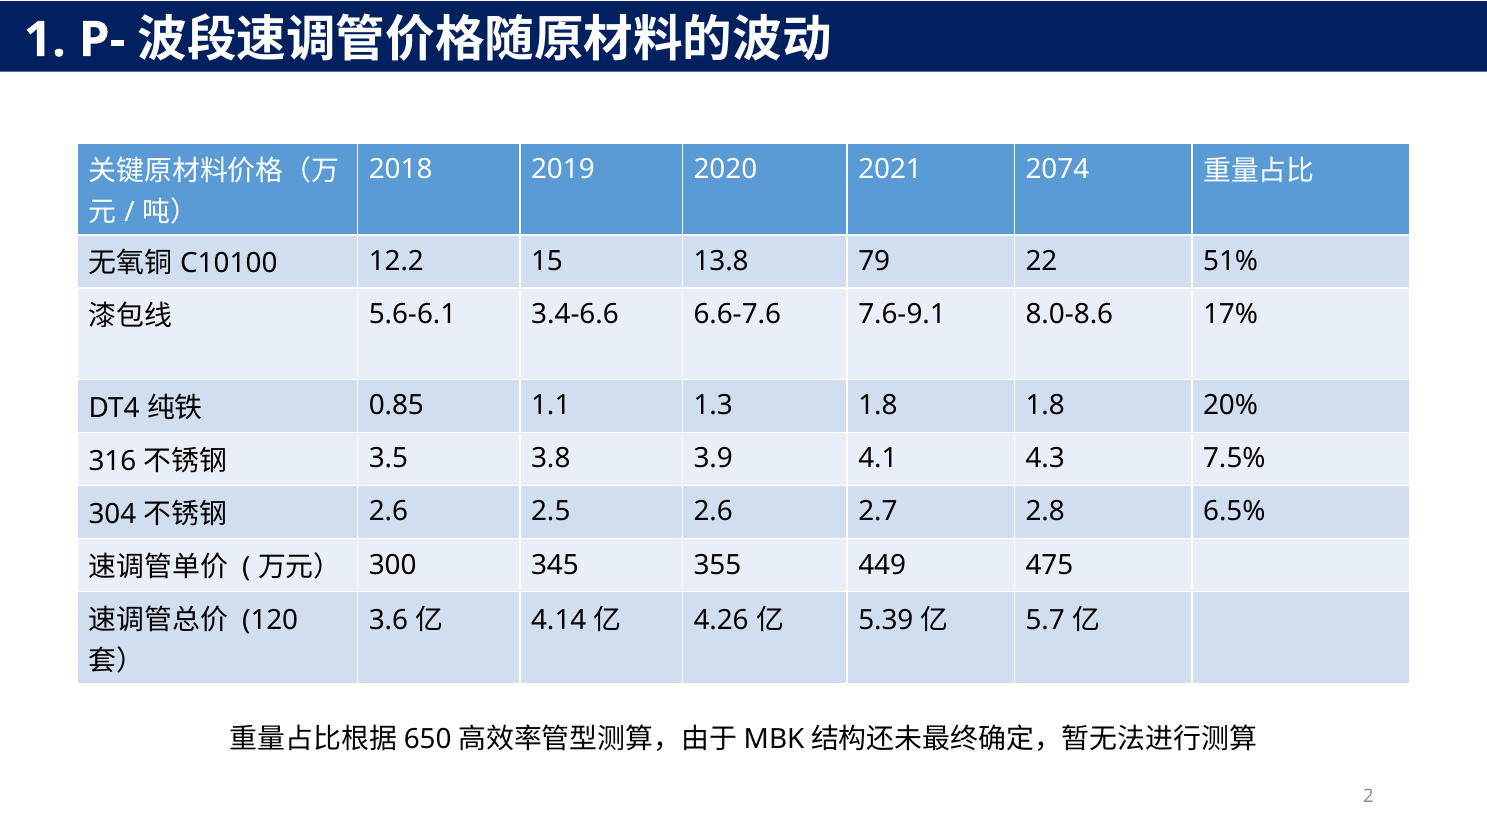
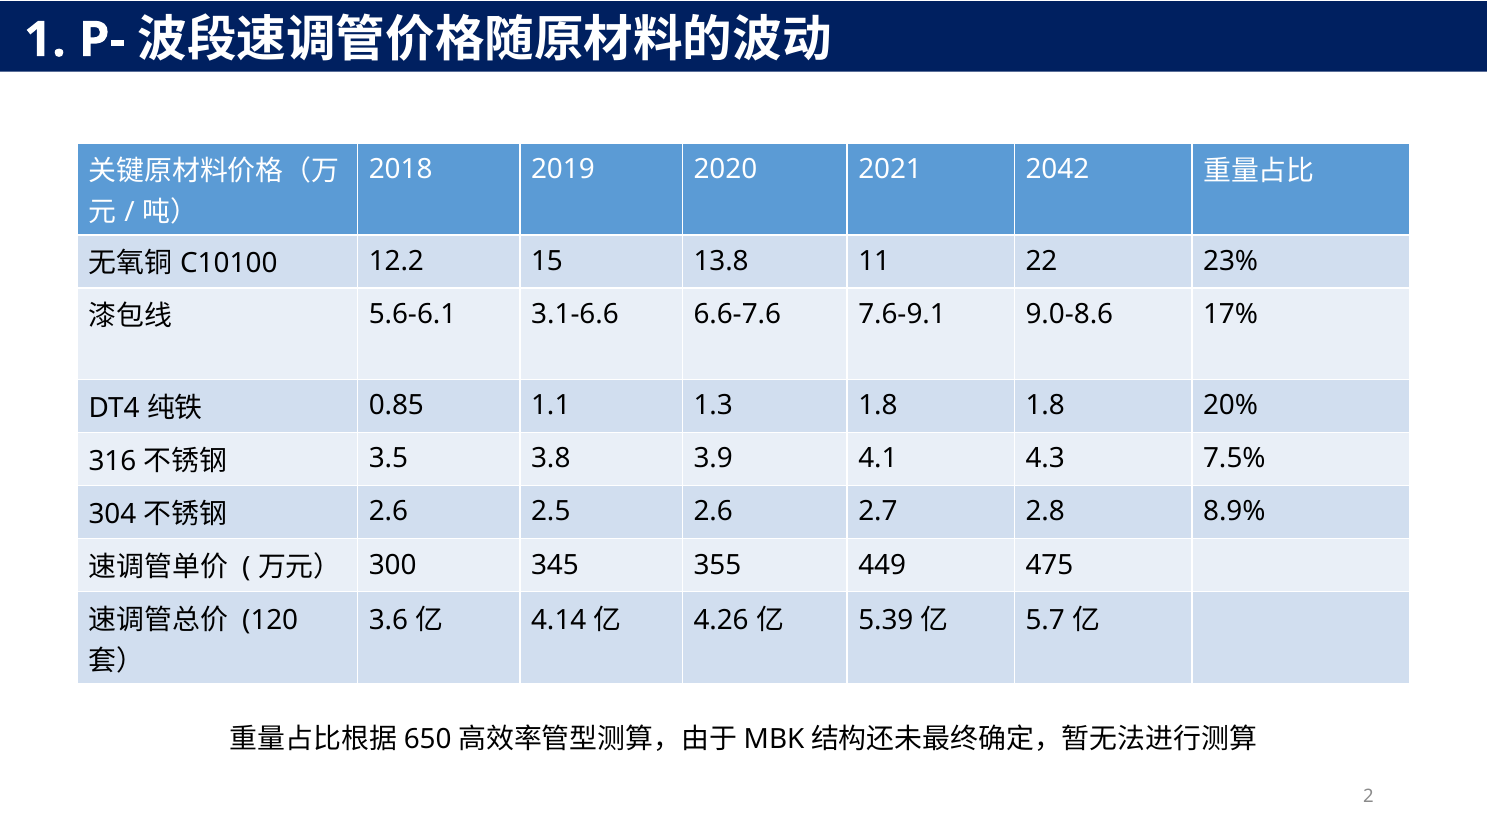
2074: 2074 -> 2042
79: 79 -> 11
51%: 51% -> 23%
3.4-6.6: 3.4-6.6 -> 3.1-6.6
8.0-8.6: 8.0-8.6 -> 9.0-8.6
6.5%: 6.5% -> 8.9%
